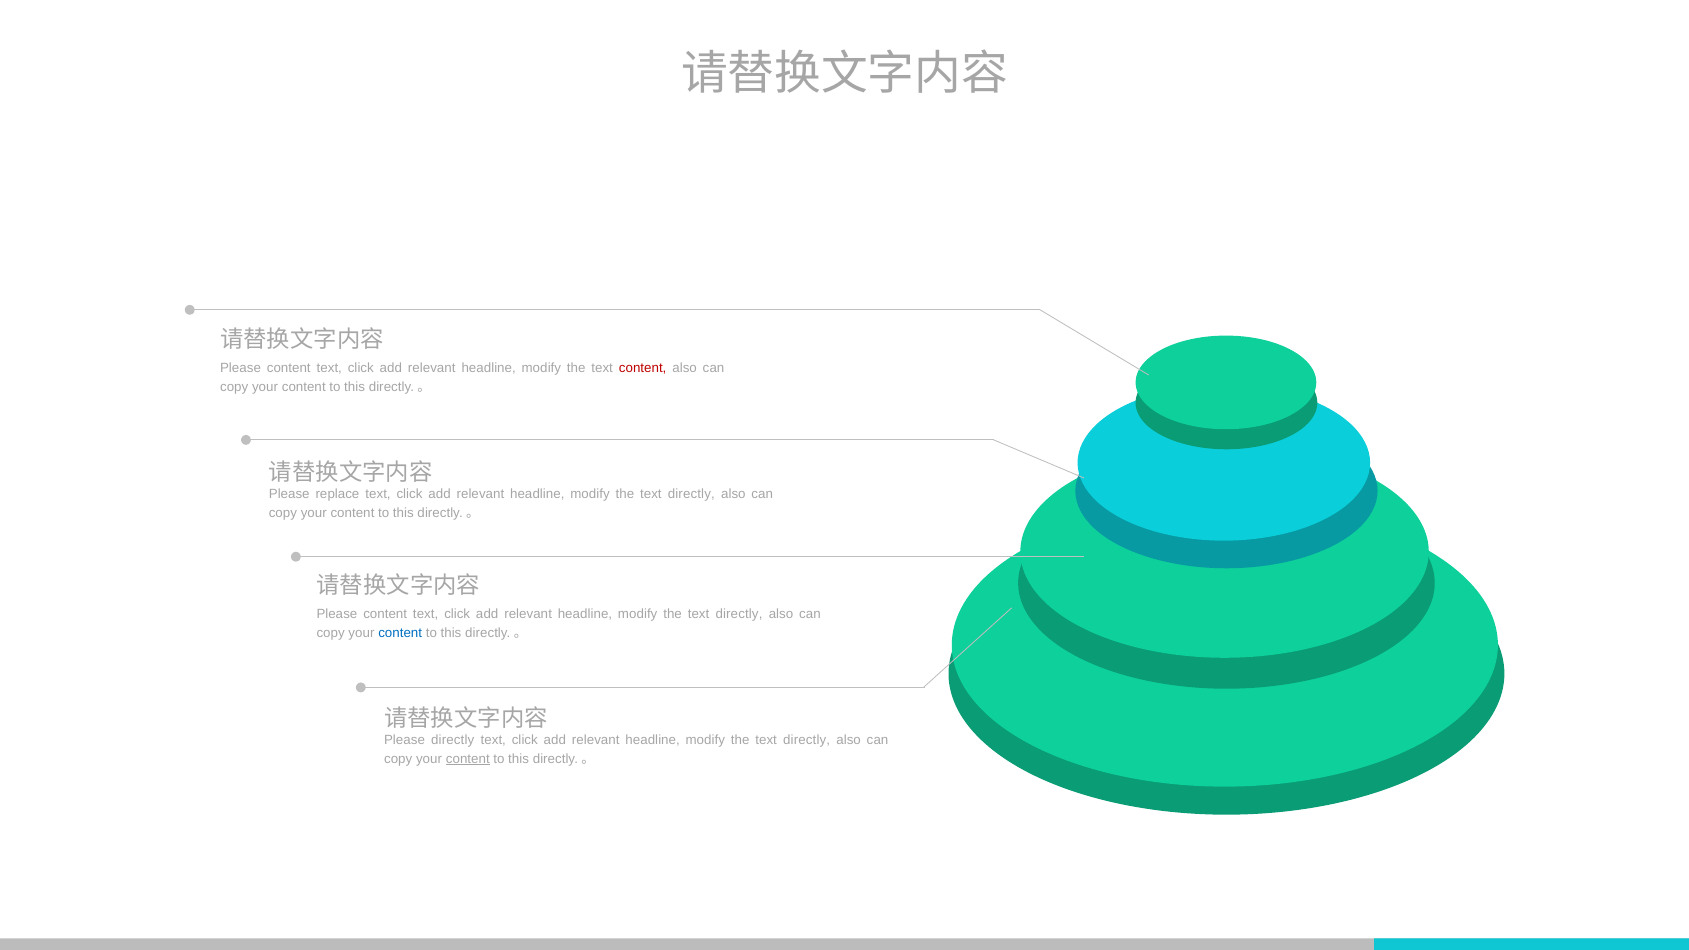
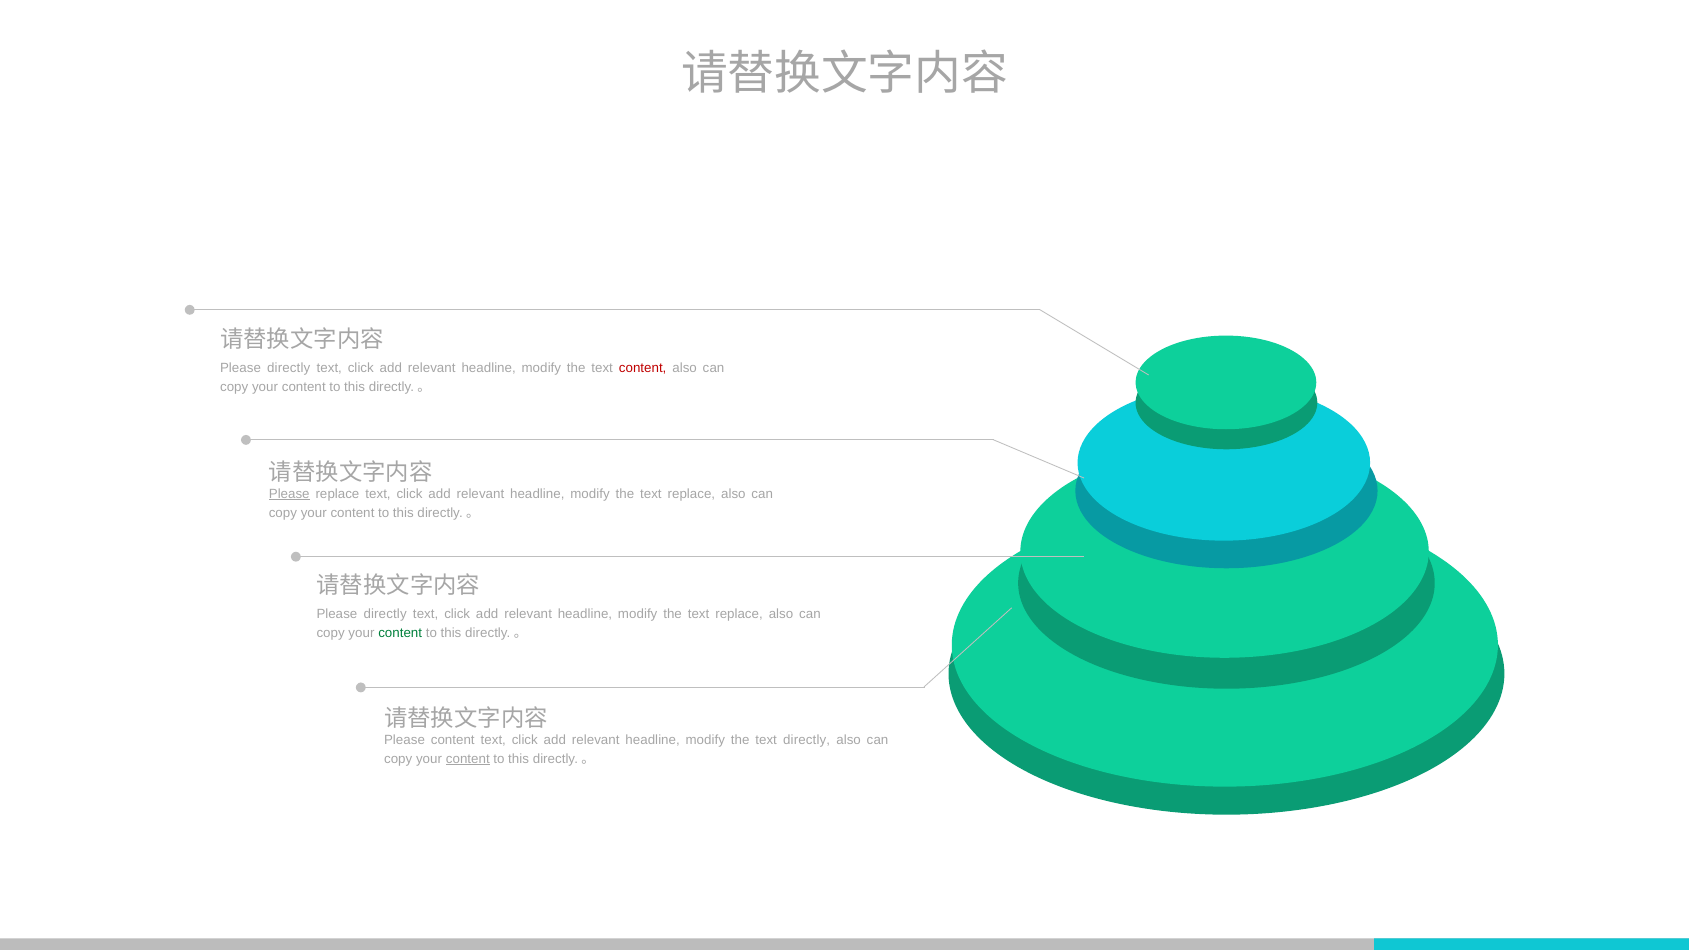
content at (289, 368): content -> directly
Please at (289, 494) underline: none -> present
directly at (691, 494): directly -> replace
content at (385, 614): content -> directly
directly at (739, 614): directly -> replace
content at (400, 633) colour: blue -> green
Please directly: directly -> content
